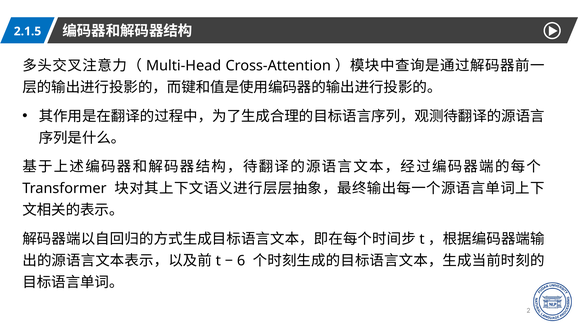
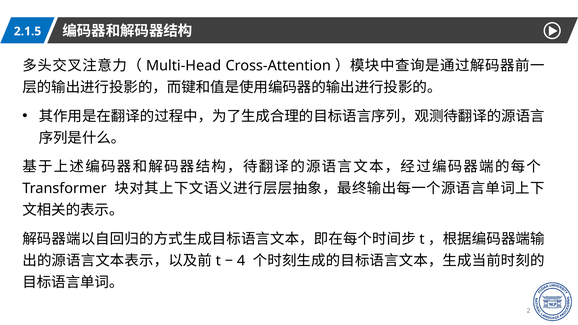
6: 6 -> 4
